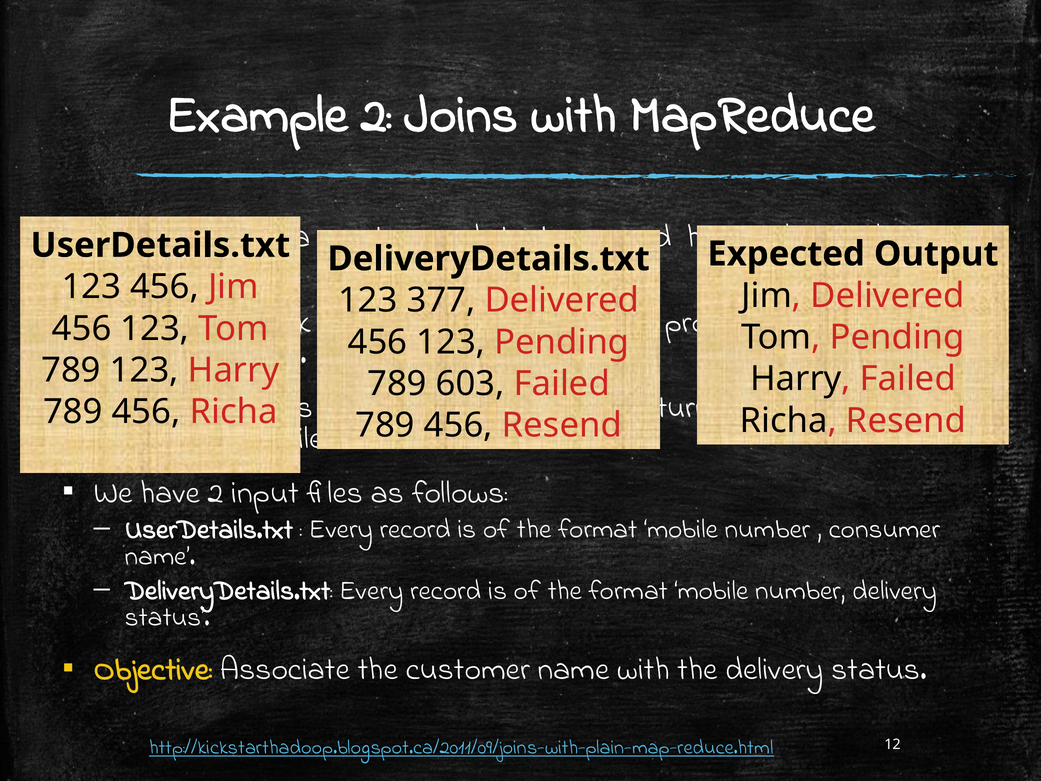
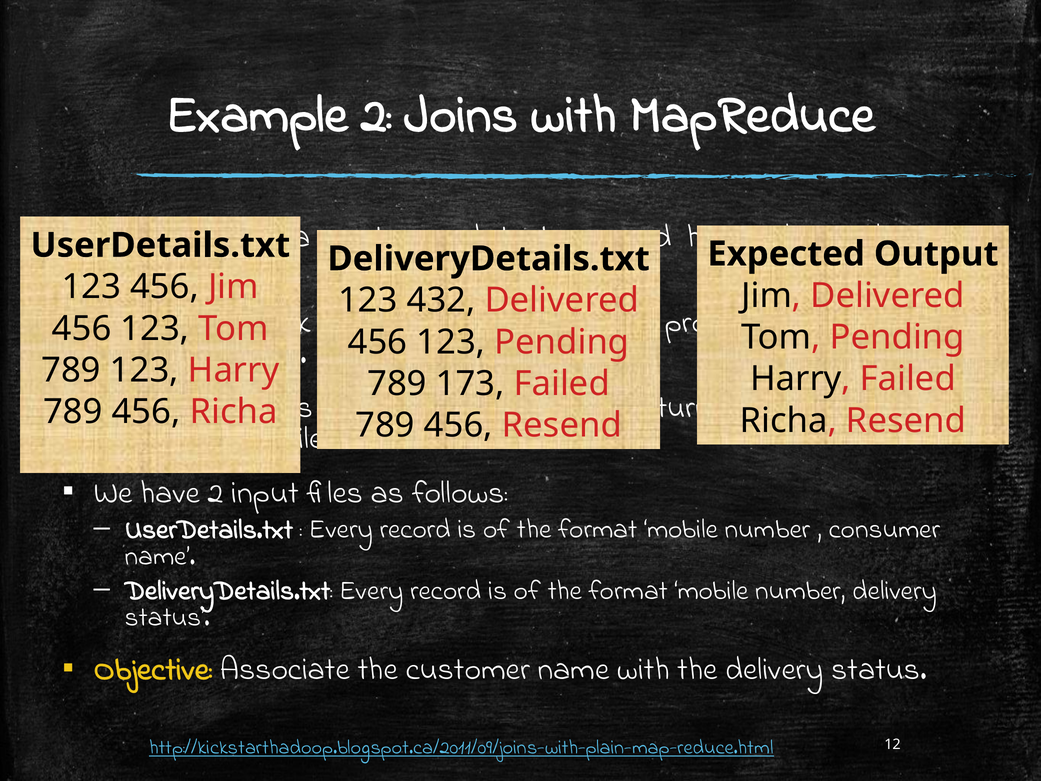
377: 377 -> 432
603: 603 -> 173
